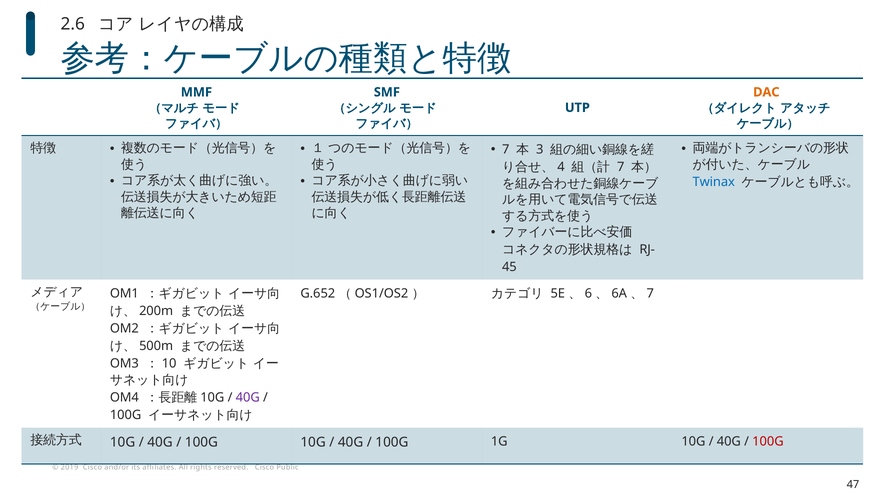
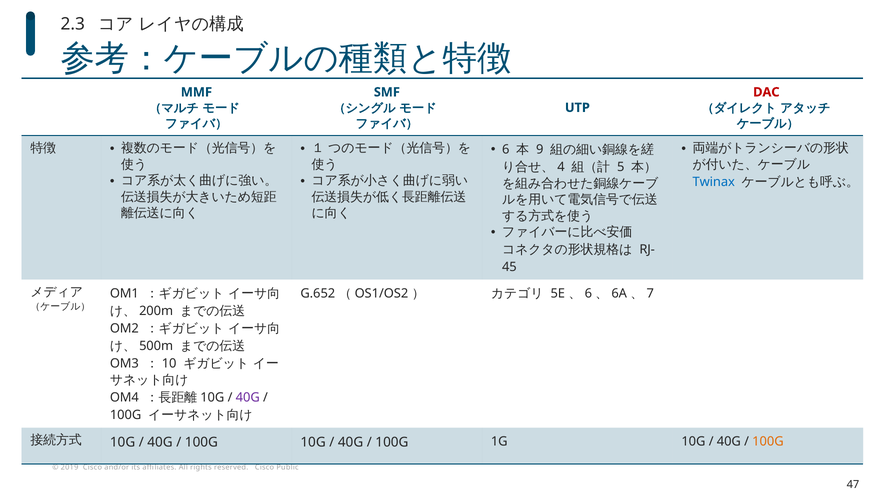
2.6: 2.6 -> 2.3
DAC colour: orange -> red
7 at (506, 150): 7 -> 6
3: 3 -> 9
7 at (621, 167): 7 -> 5
100G at (768, 442) colour: red -> orange
